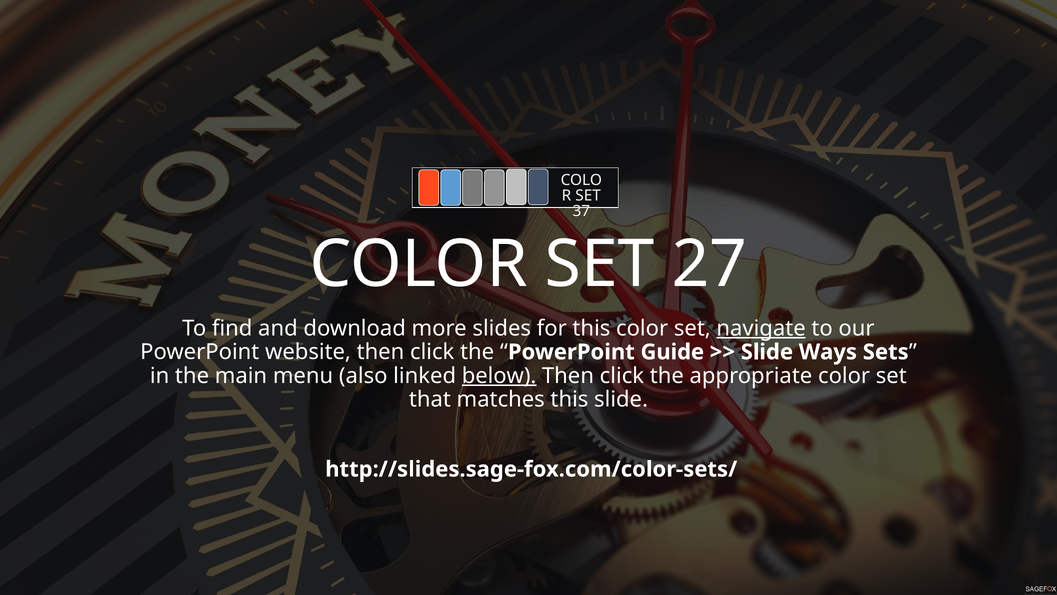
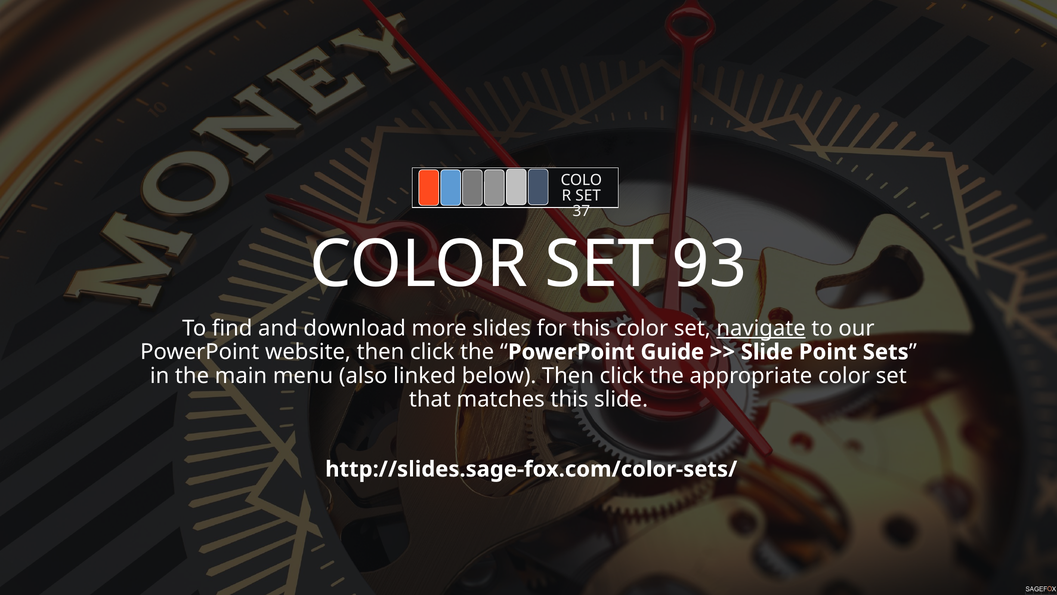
27: 27 -> 93
Ways: Ways -> Point
below underline: present -> none
